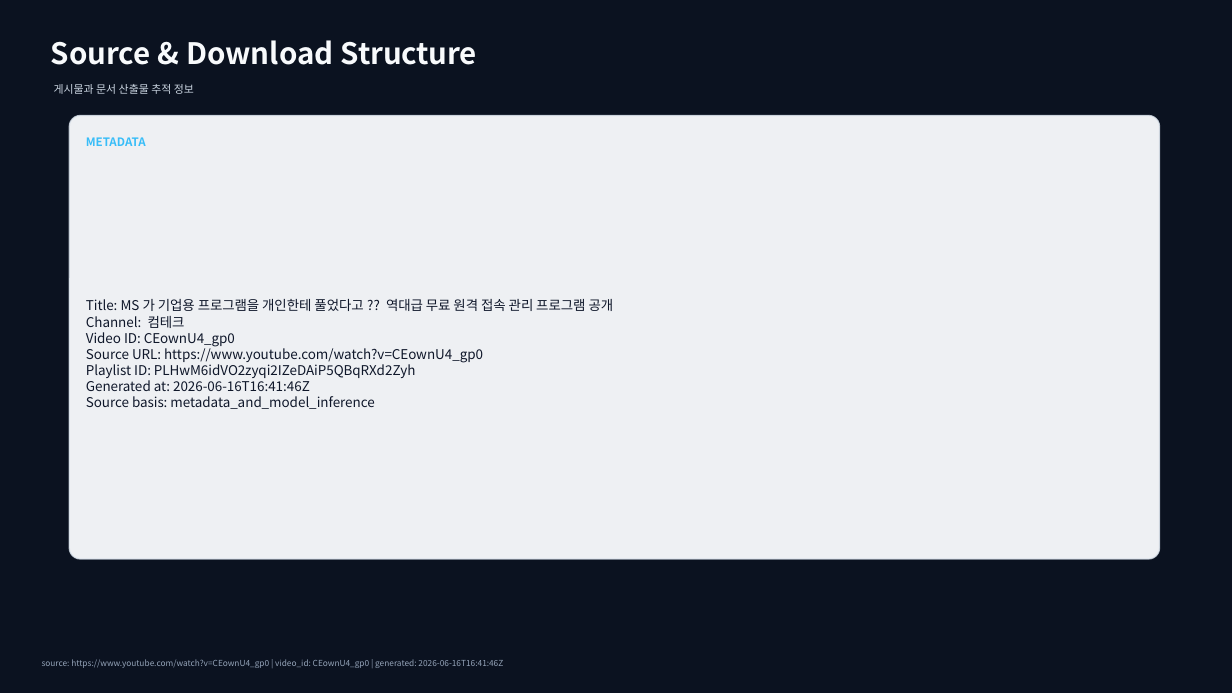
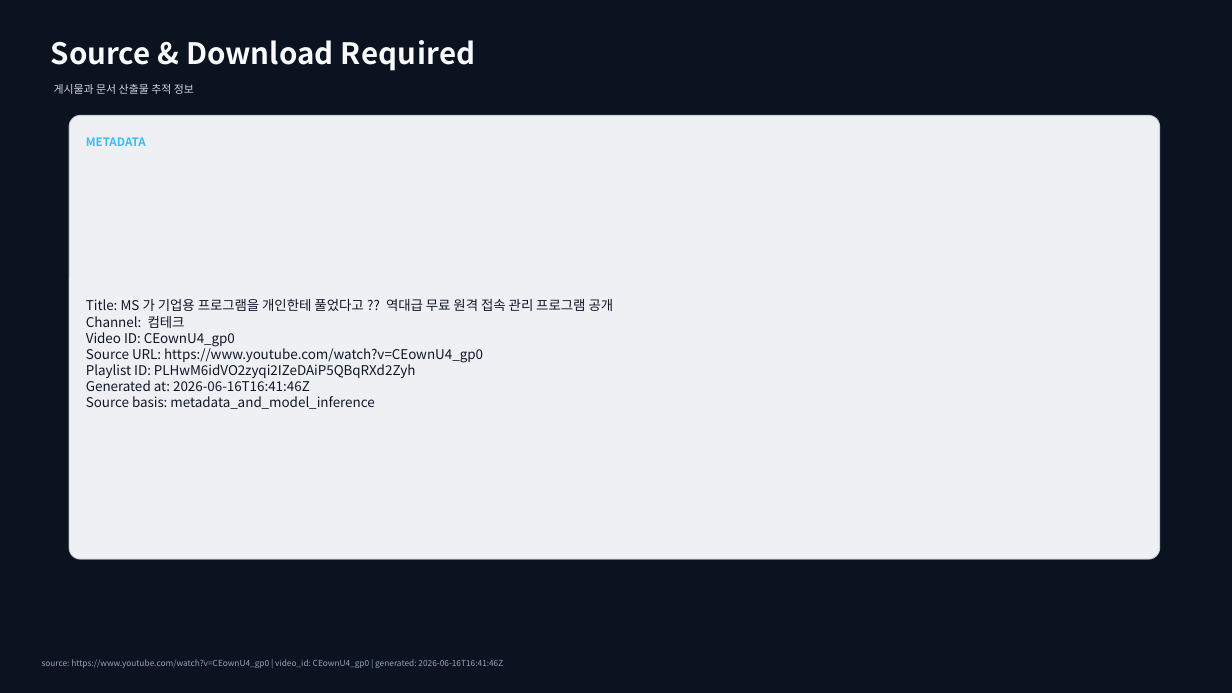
Structure: Structure -> Required
